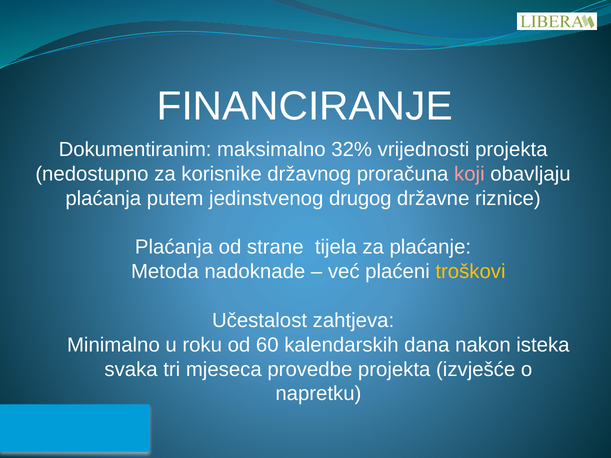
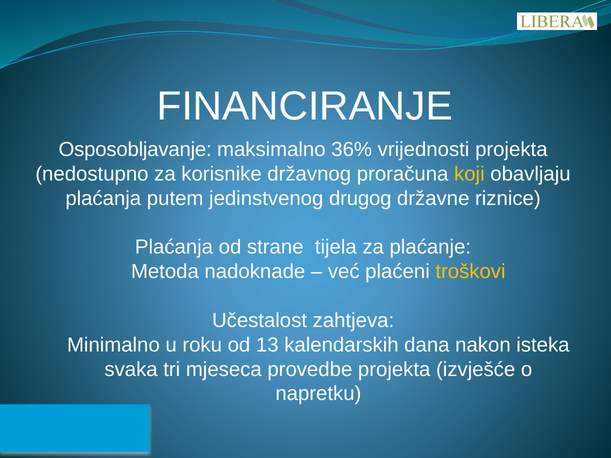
Dokumentiranim: Dokumentiranim -> Osposobljavanje
32%: 32% -> 36%
koji colour: pink -> yellow
60: 60 -> 13
